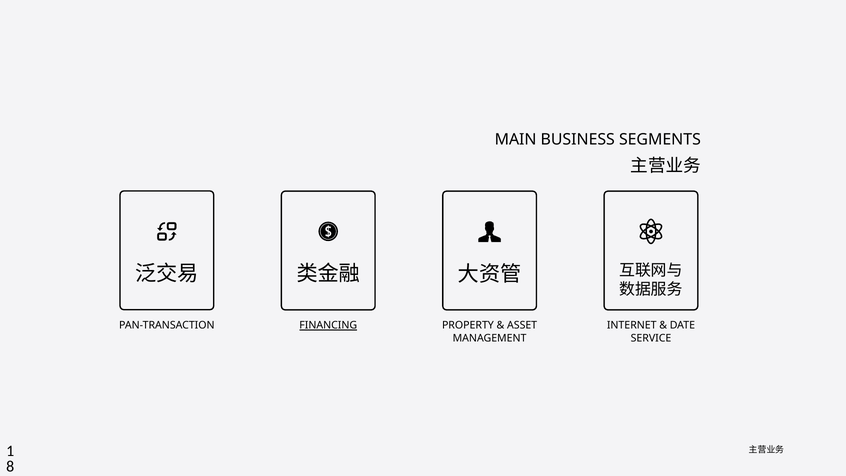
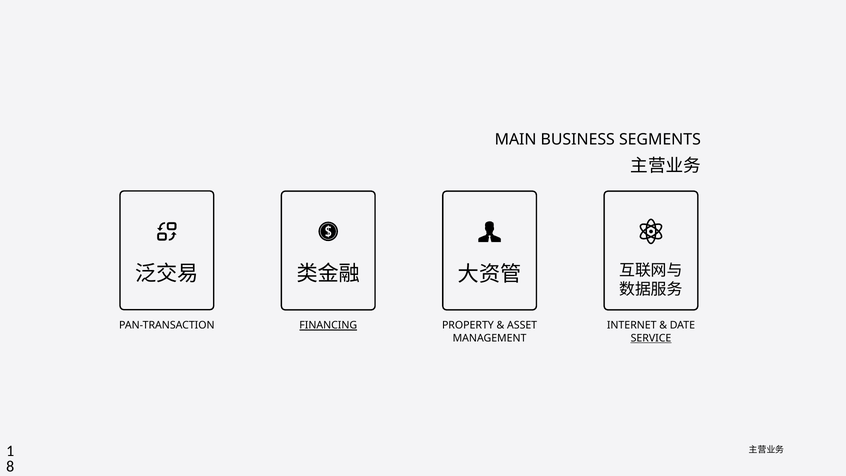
SERVICE underline: none -> present
